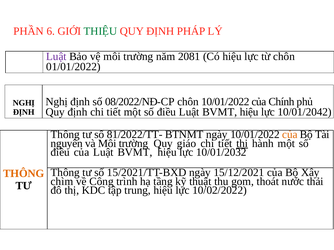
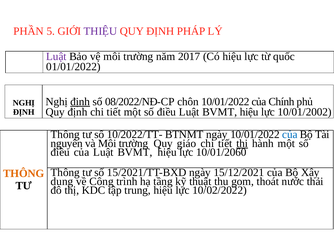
6: 6 -> 5
THIỆU colour: green -> purple
2081: 2081 -> 2017
từ chôn: chôn -> quốc
định at (80, 102) underline: none -> present
10/01/2042: 10/01/2042 -> 10/01/2002
81/2022/TT-: 81/2022/TT- -> 10/2022/TT-
của at (290, 135) colour: orange -> blue
10/01/2032: 10/01/2032 -> 10/01/2060
chìm: chìm -> dung
